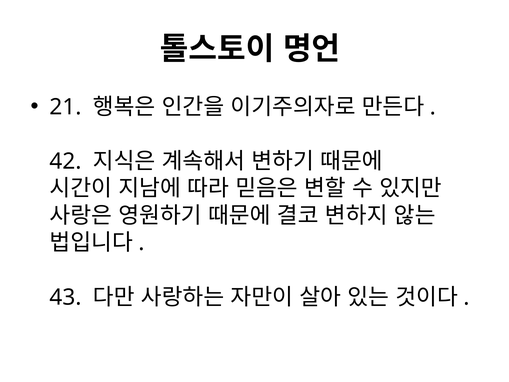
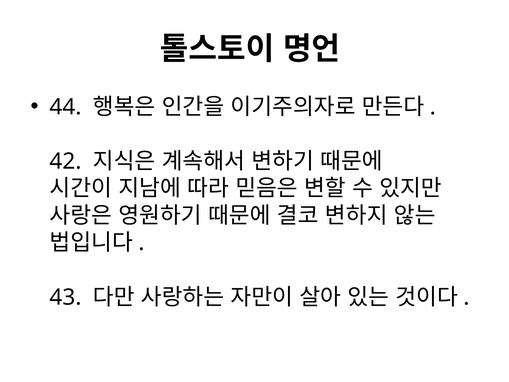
21: 21 -> 44
